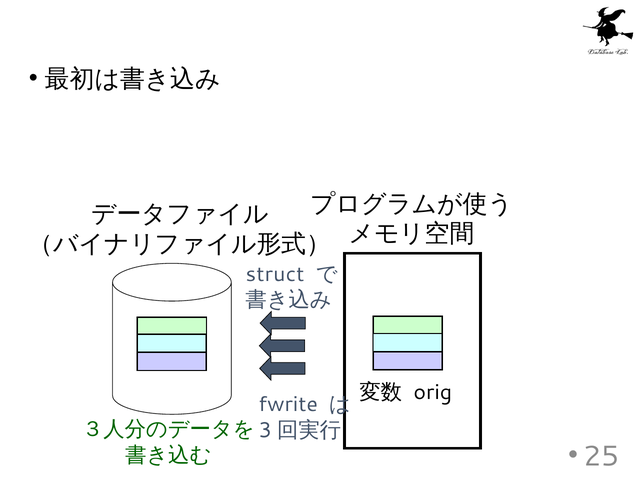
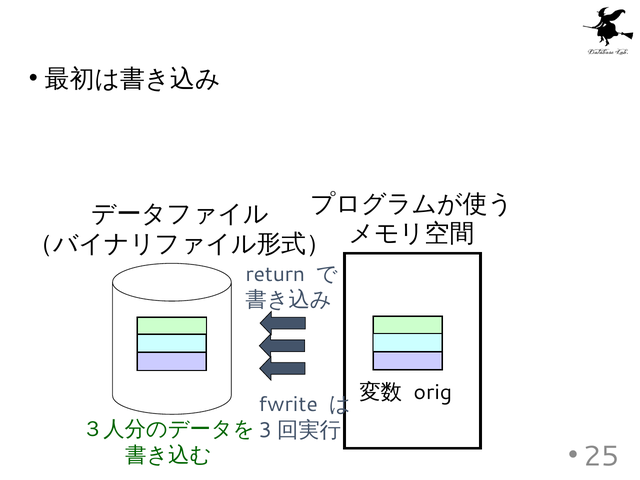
struct: struct -> return
